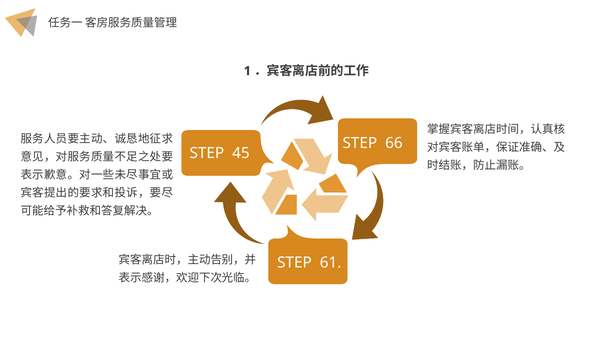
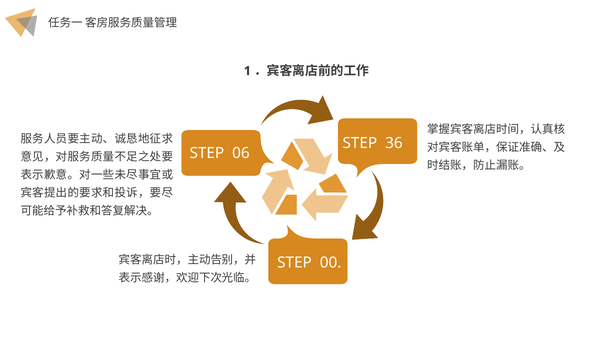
66: 66 -> 36
45: 45 -> 06
61: 61 -> 00
